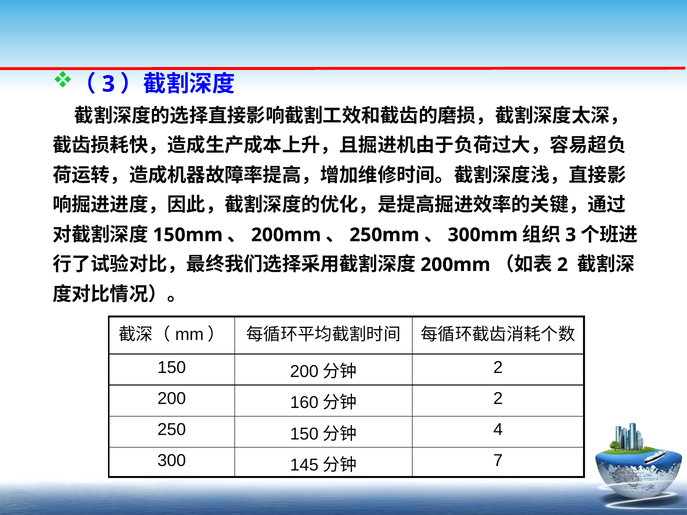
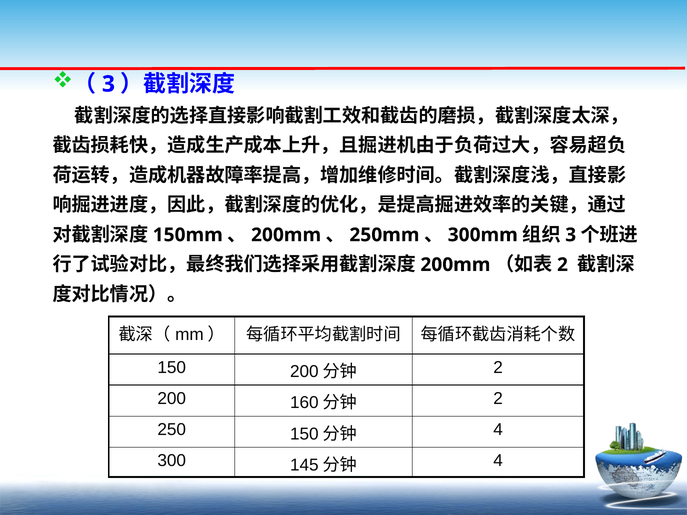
7 at (498, 461): 7 -> 4
